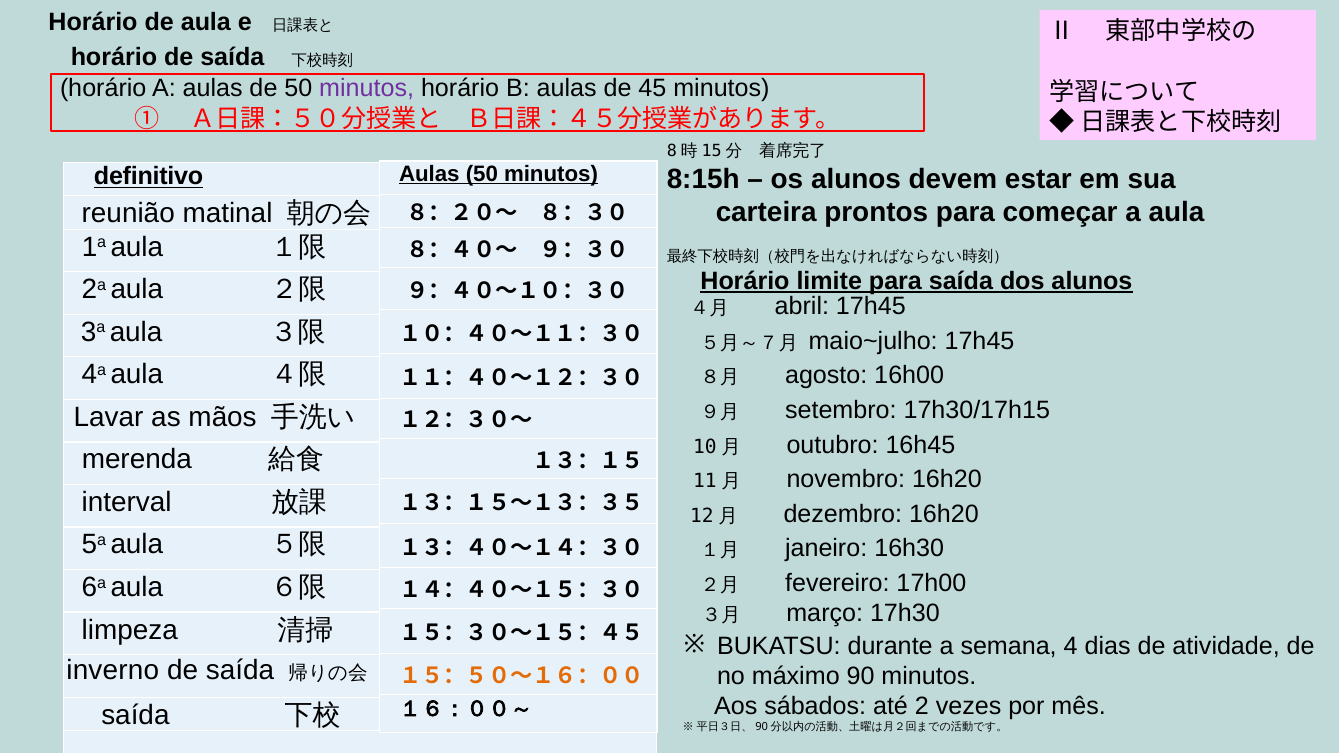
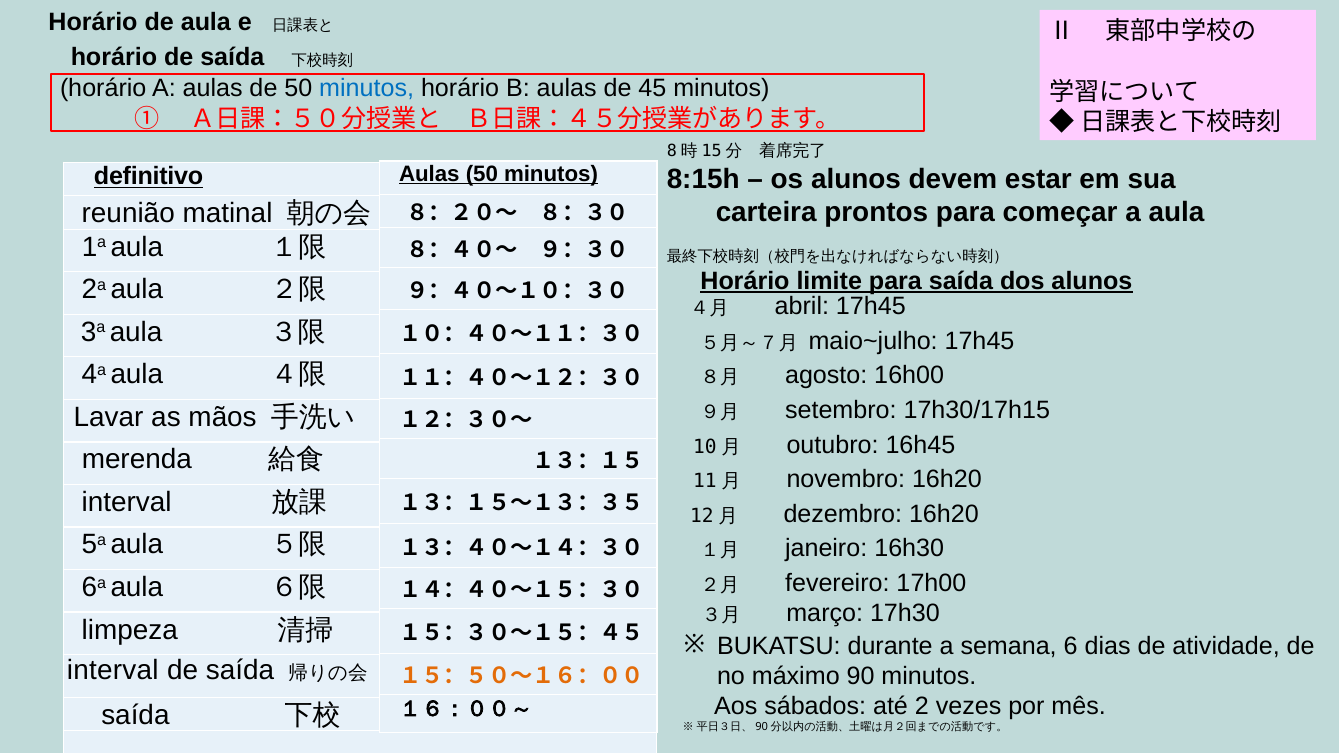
minutos at (367, 88) colour: purple -> blue
4: 4 -> 6
inverno at (113, 671): inverno -> interval
